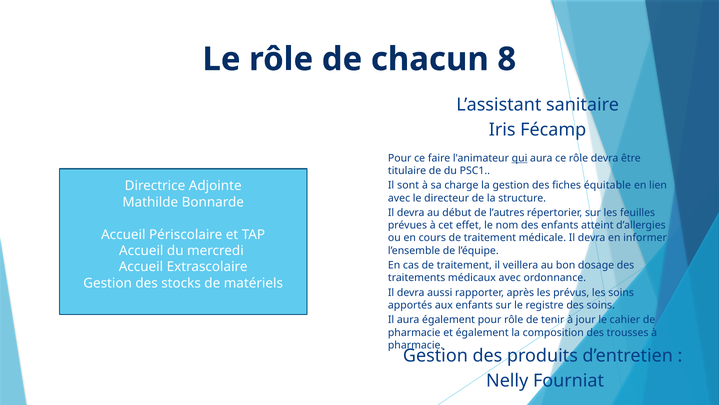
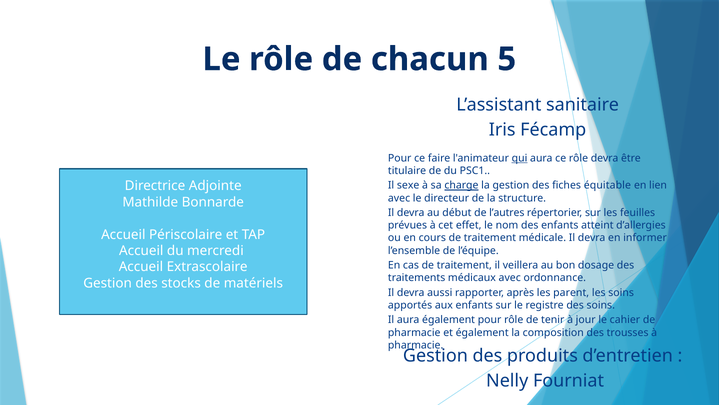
8: 8 -> 5
sont: sont -> sexe
charge underline: none -> present
prévus: prévus -> parent
